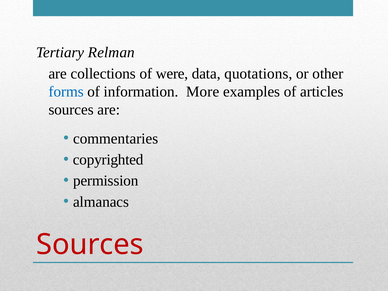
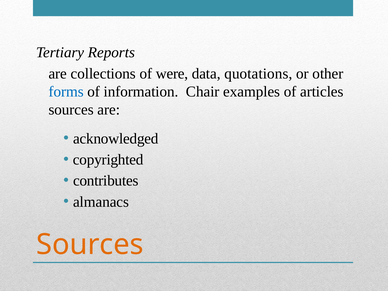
Relman: Relman -> Reports
More: More -> Chair
commentaries: commentaries -> acknowledged
permission: permission -> contributes
Sources at (90, 245) colour: red -> orange
